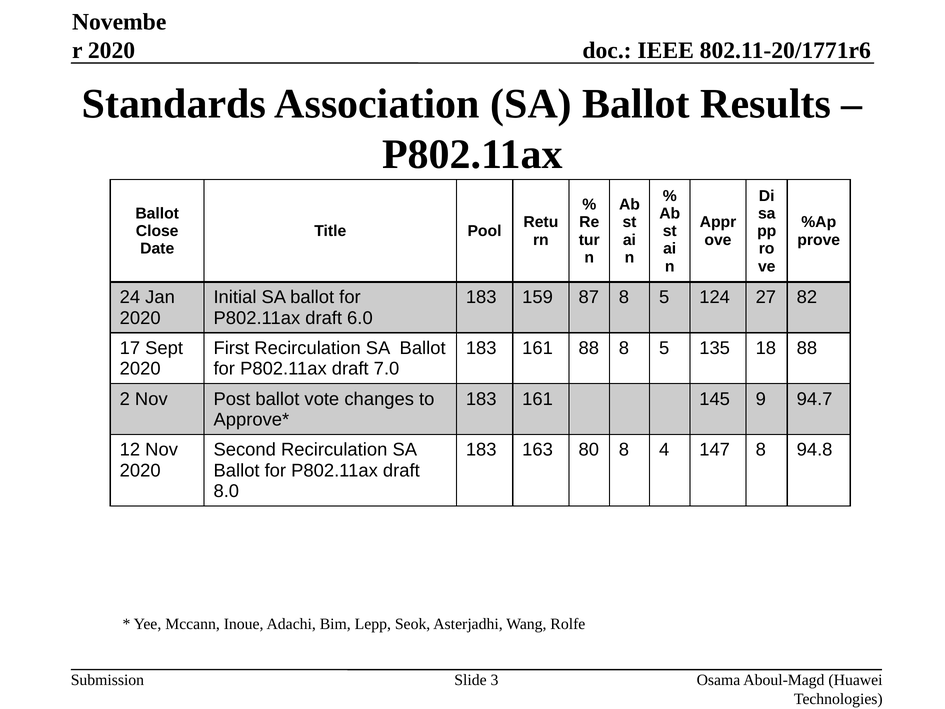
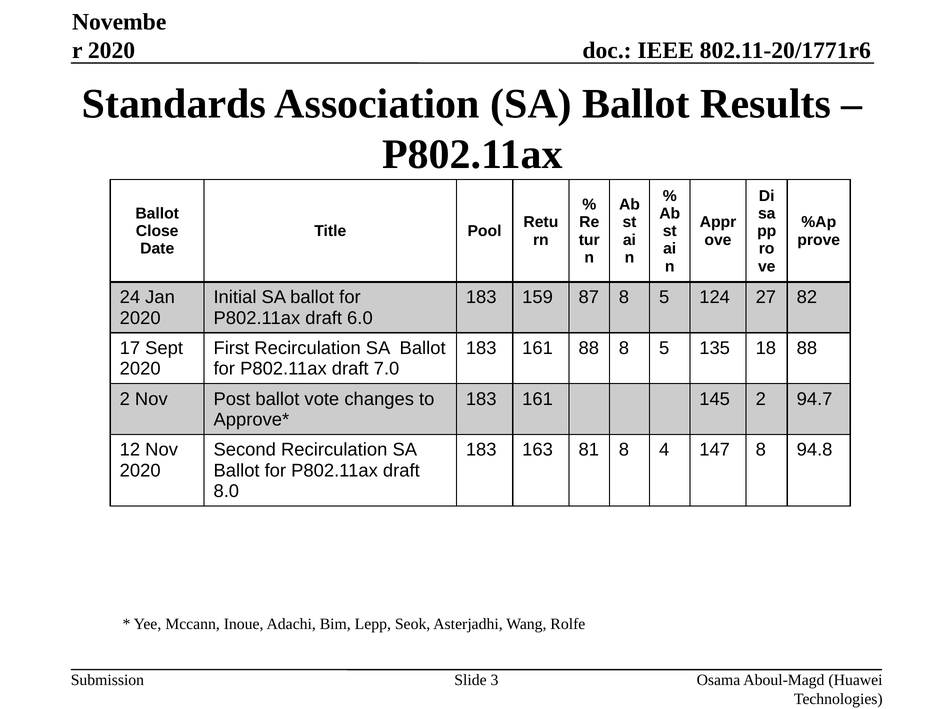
145 9: 9 -> 2
80: 80 -> 81
